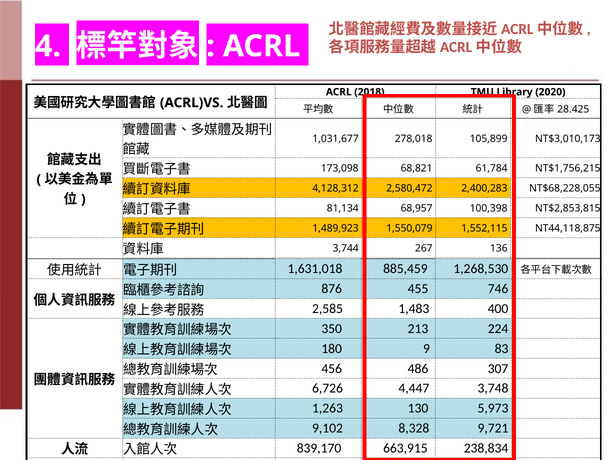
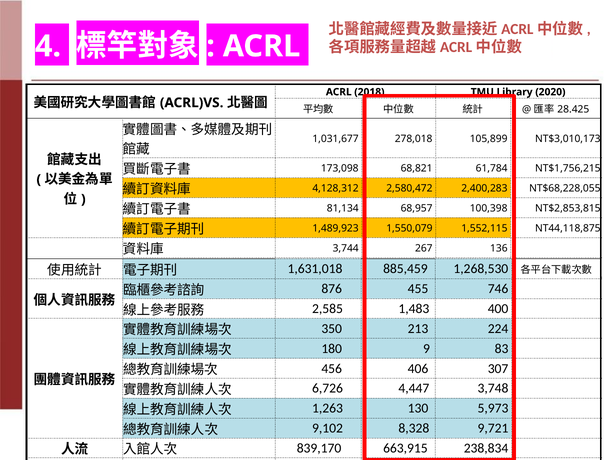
486: 486 -> 406
